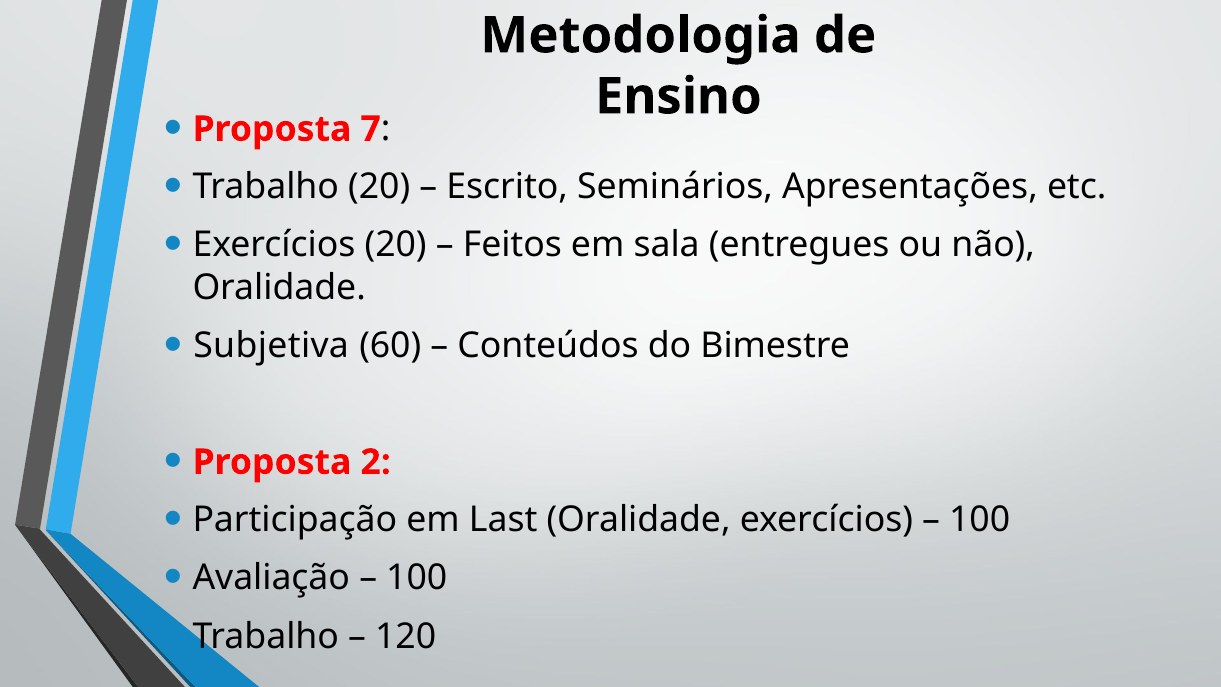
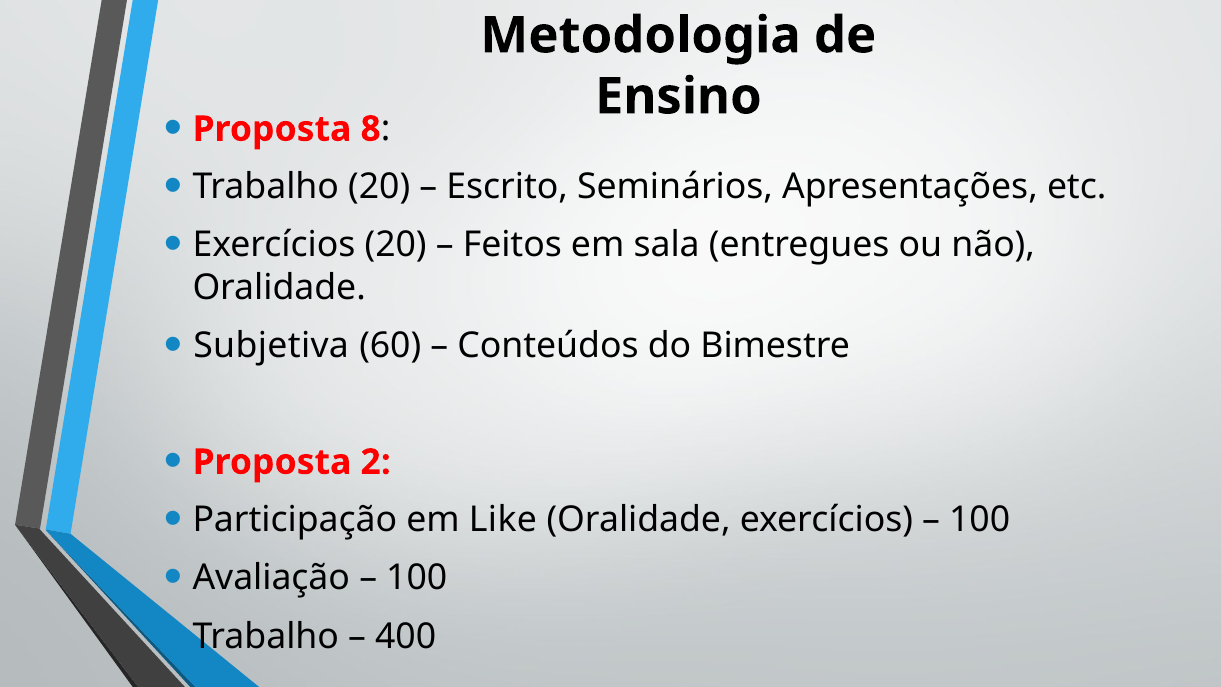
7: 7 -> 8
Last: Last -> Like
120: 120 -> 400
